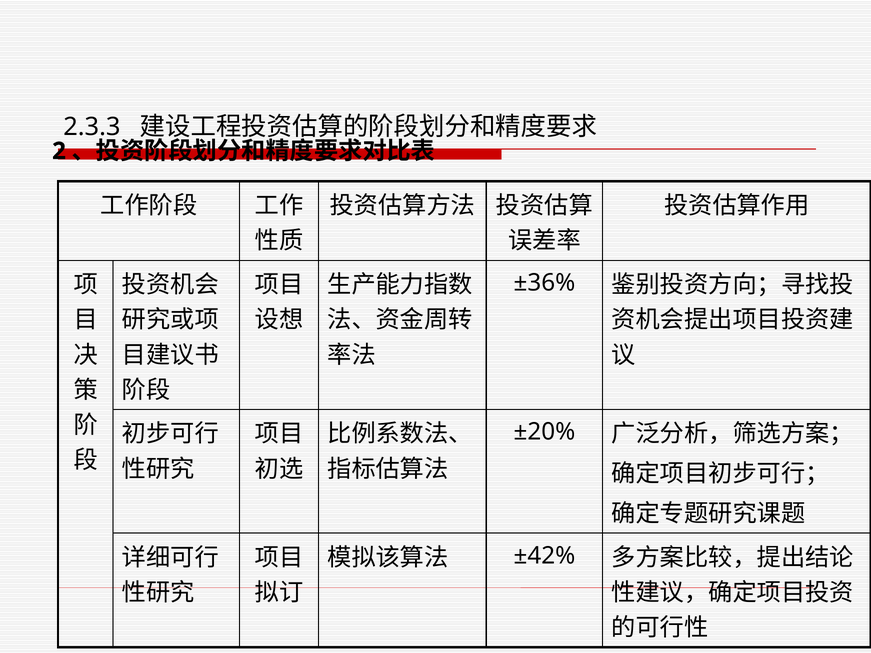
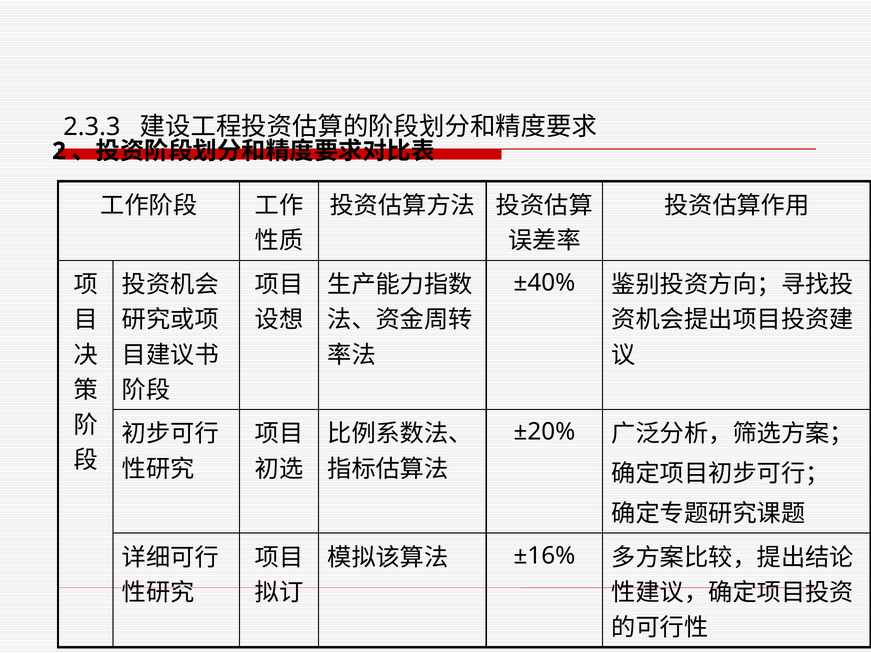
±36%: ±36% -> ±40%
±42%: ±42% -> ±16%
